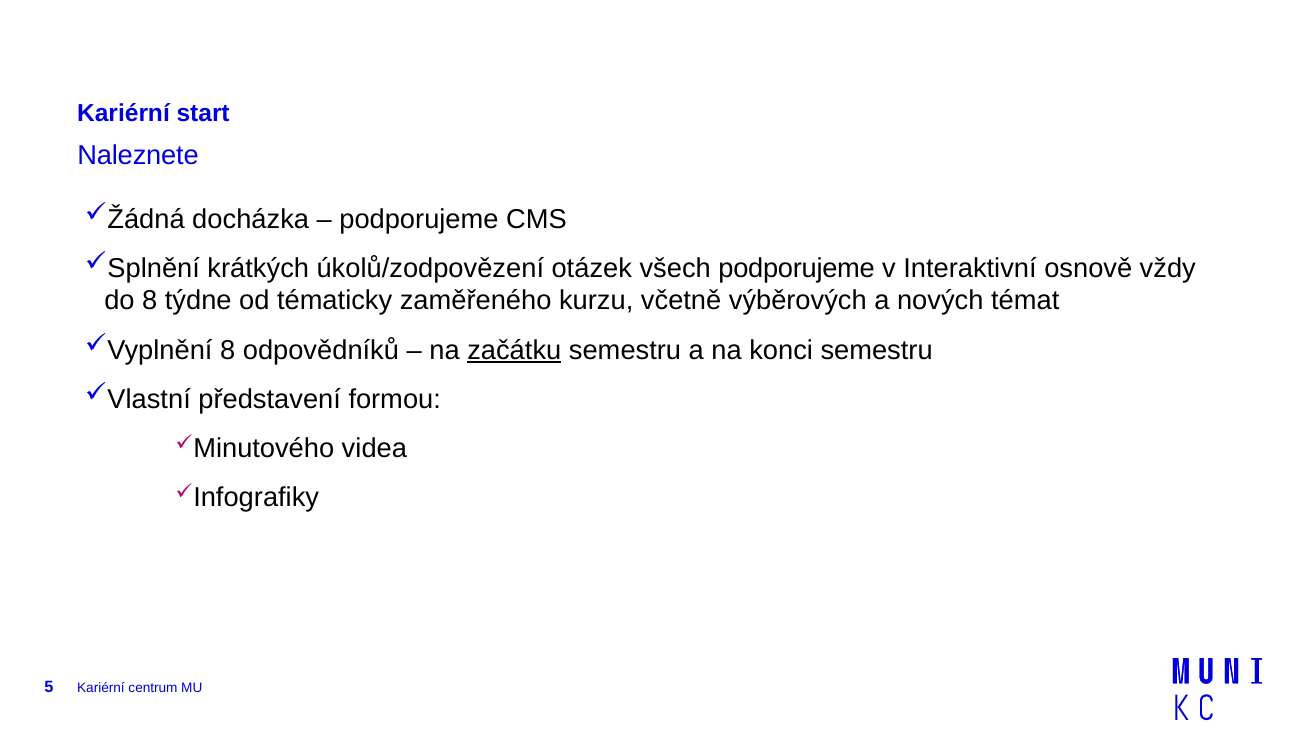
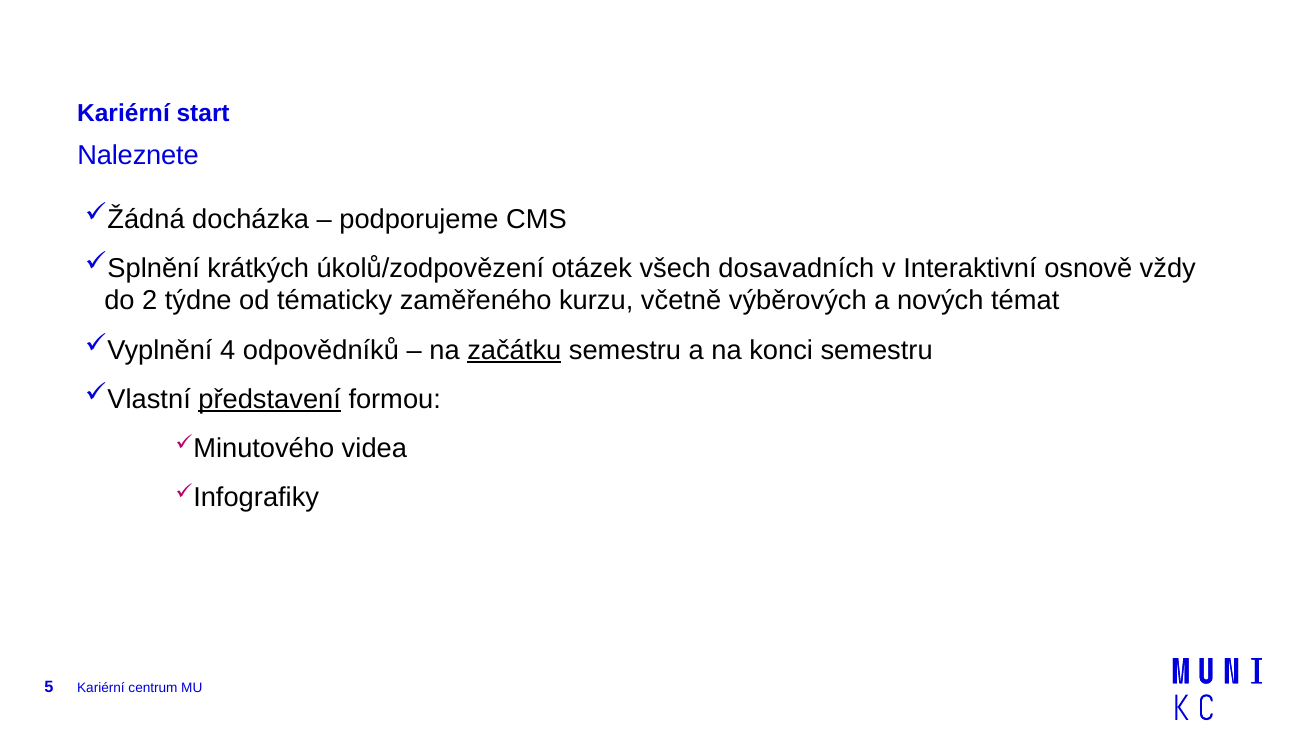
všech podporujeme: podporujeme -> dosavadních
do 8: 8 -> 2
8 at (228, 350): 8 -> 4
představení underline: none -> present
